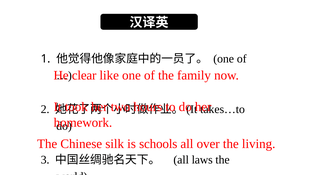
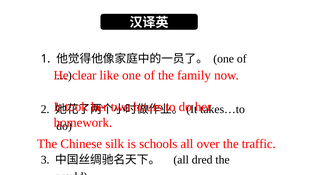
living: living -> traffic
laws: laws -> dred
